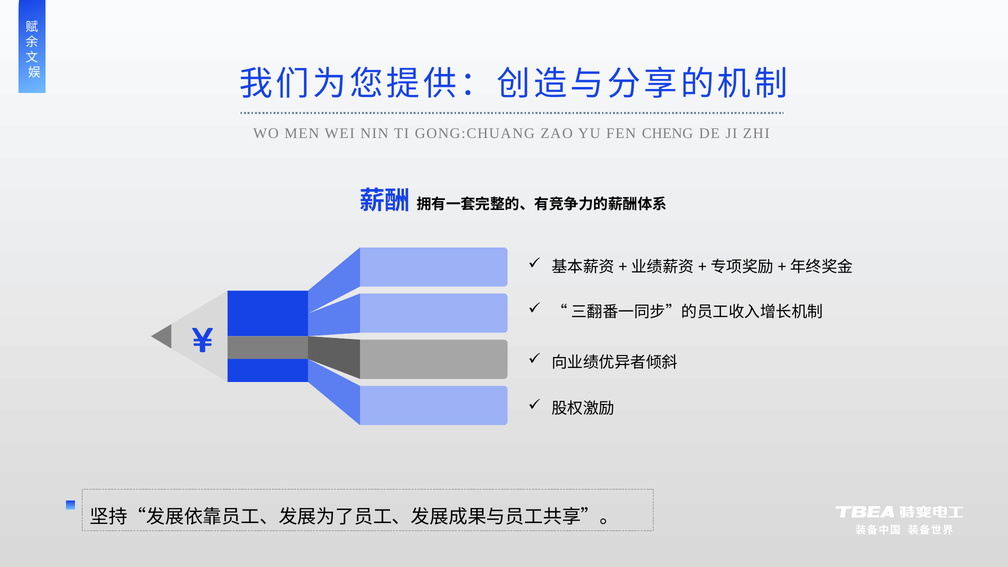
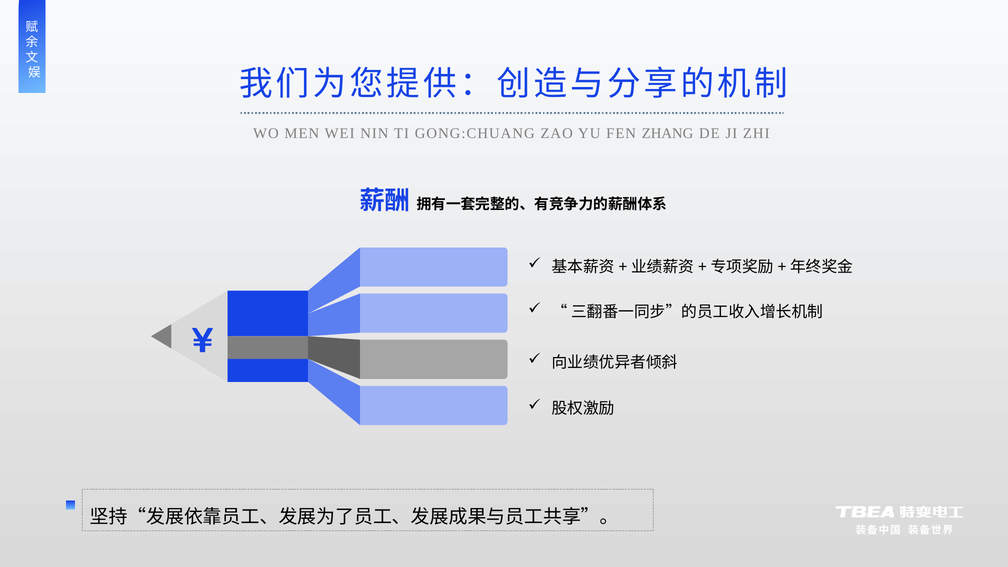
CHENG: CHENG -> ZHANG
